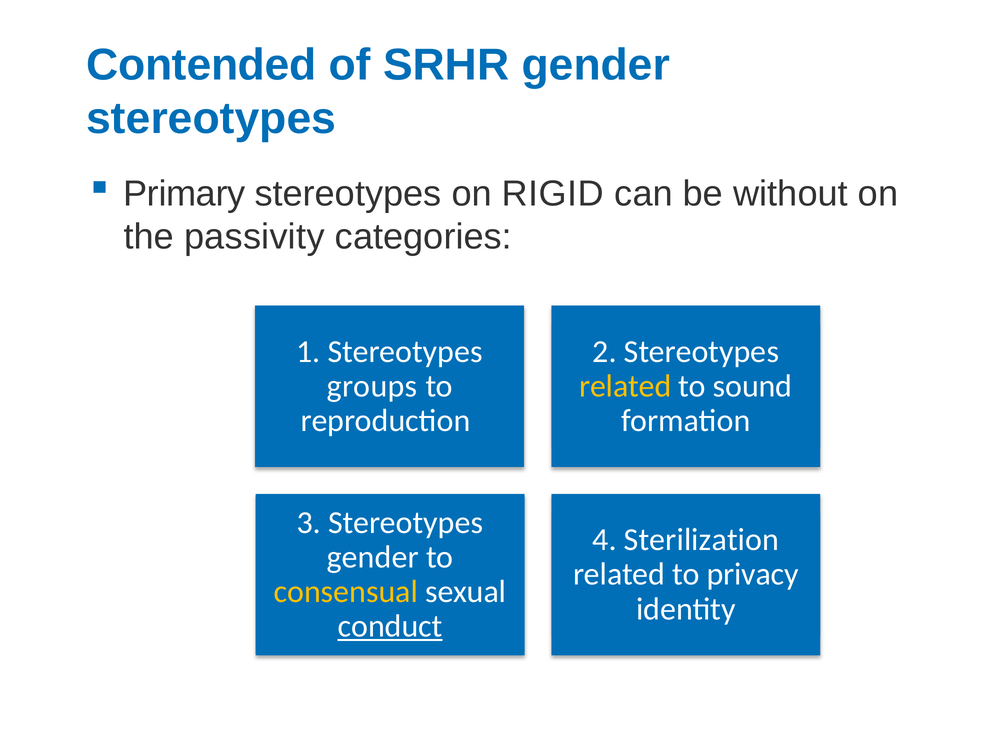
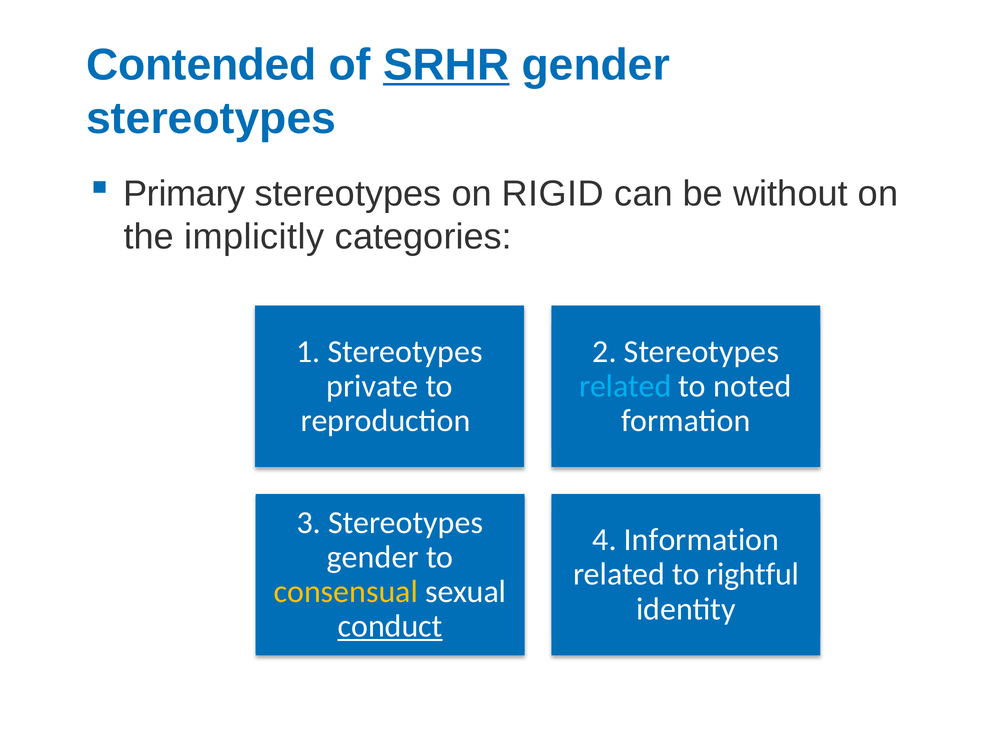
SRHR underline: none -> present
passivity: passivity -> implicitly
groups: groups -> private
related at (625, 386) colour: yellow -> light blue
sound: sound -> noted
Sterilization: Sterilization -> Information
privacy: privacy -> rightful
